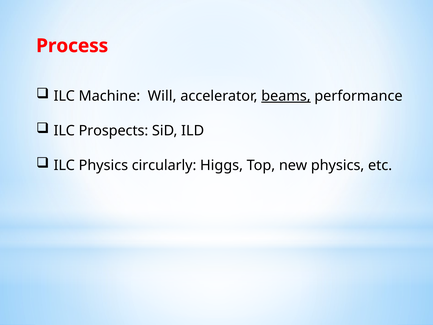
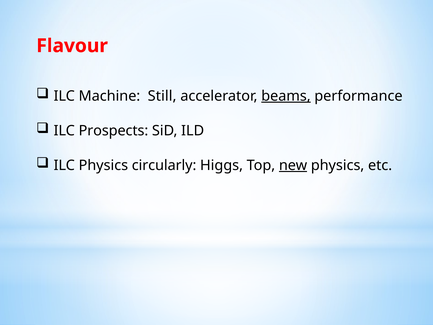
Process: Process -> Flavour
Will: Will -> Still
new underline: none -> present
